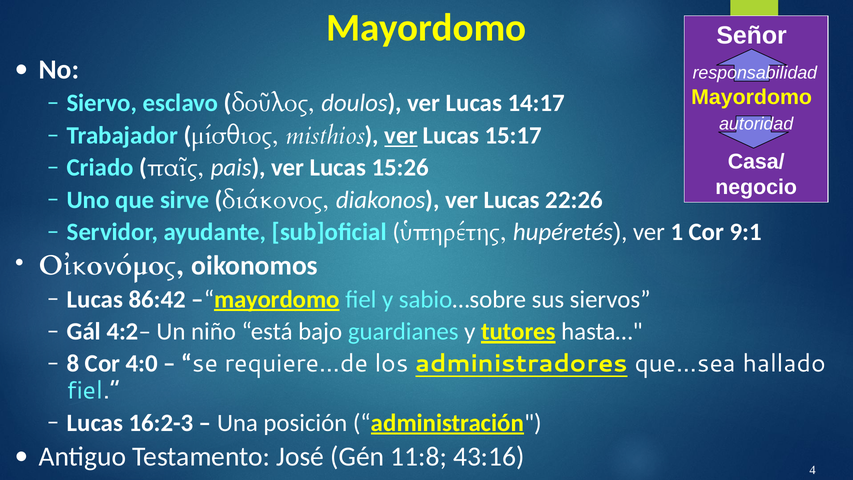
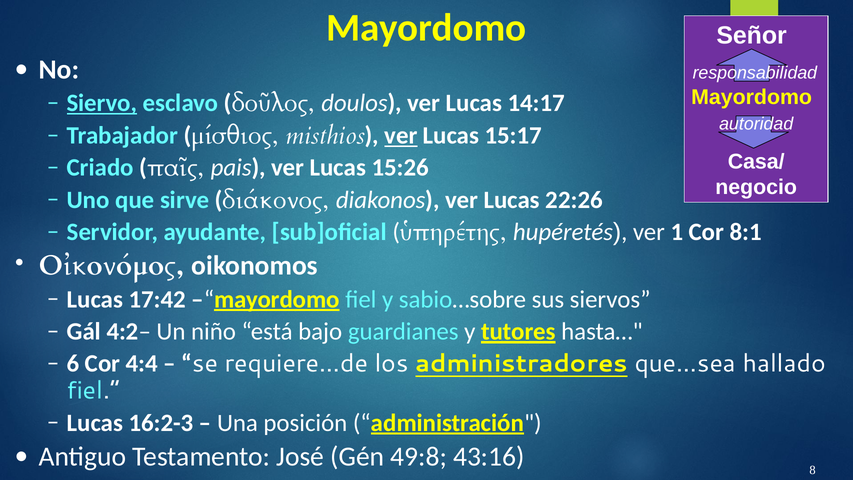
Siervo underline: none -> present
9:1: 9:1 -> 8:1
86:42: 86:42 -> 17:42
8: 8 -> 6
4:0: 4:0 -> 4:4
11:8: 11:8 -> 49:8
4: 4 -> 8
